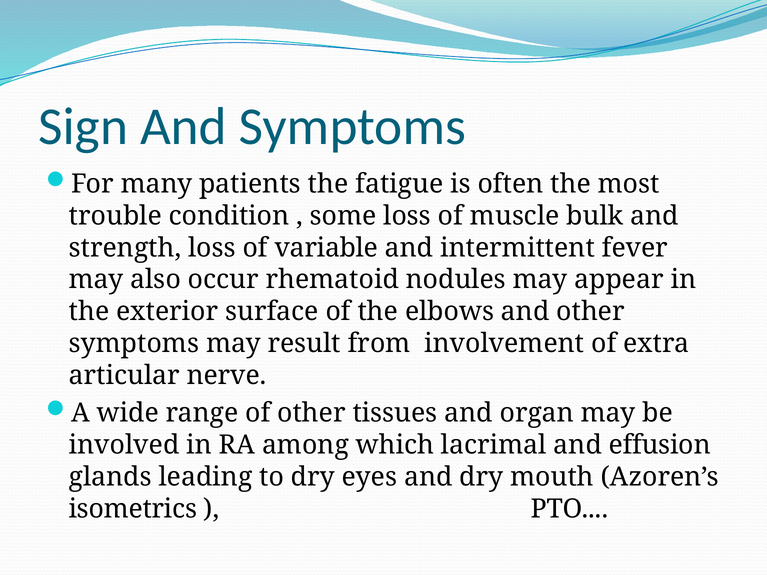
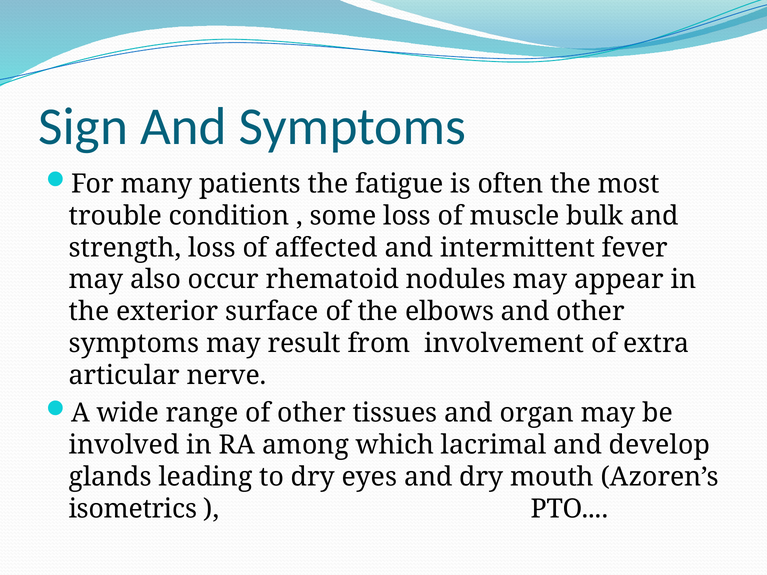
variable: variable -> affected
effusion: effusion -> develop
